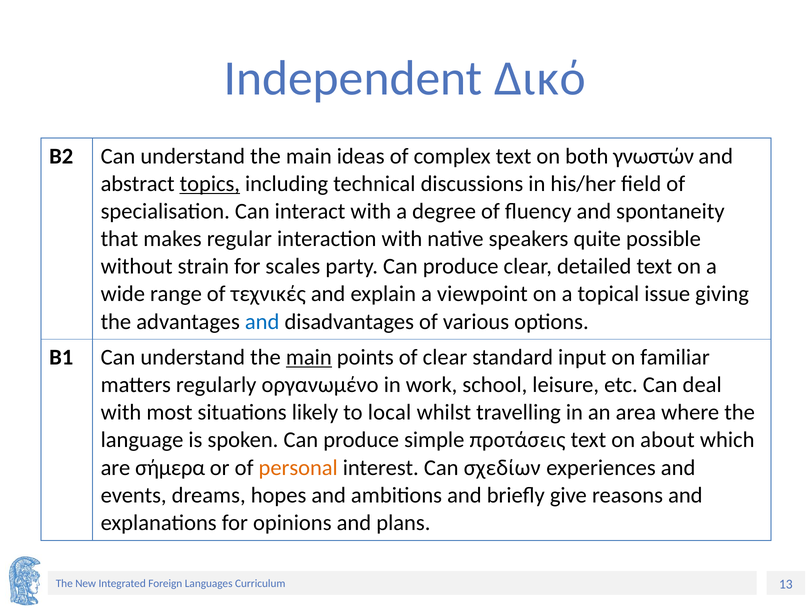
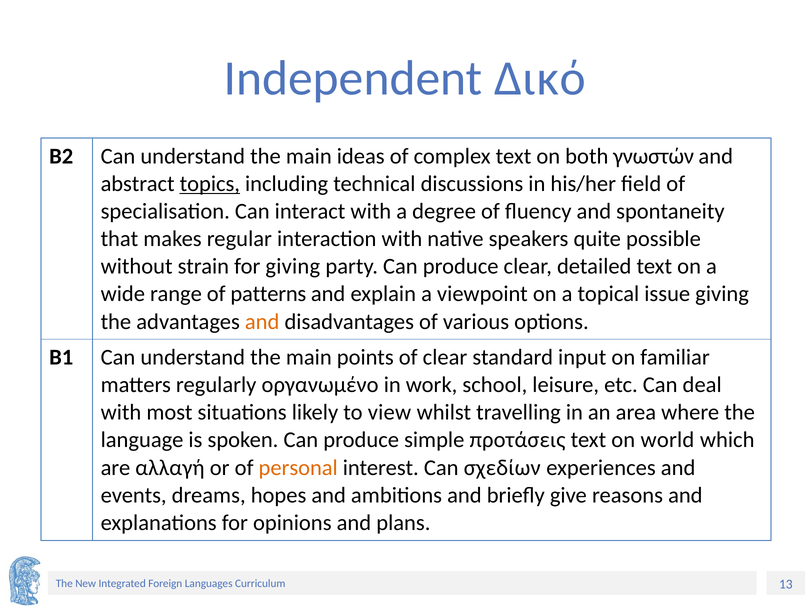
for scales: scales -> giving
τεχνικές: τεχνικές -> patterns
and at (262, 322) colour: blue -> orange
main at (309, 357) underline: present -> none
local: local -> view
about: about -> world
σήμερα: σήμερα -> αλλαγή
